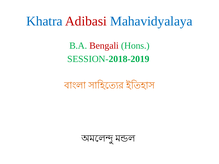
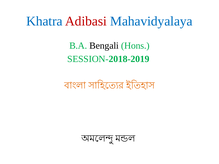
Bengali colour: red -> black
